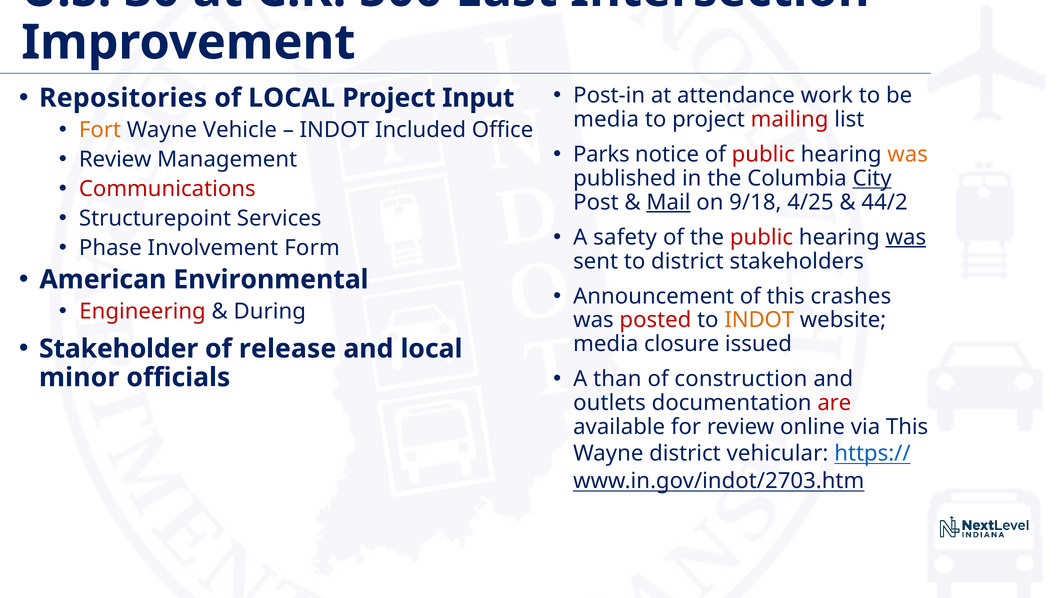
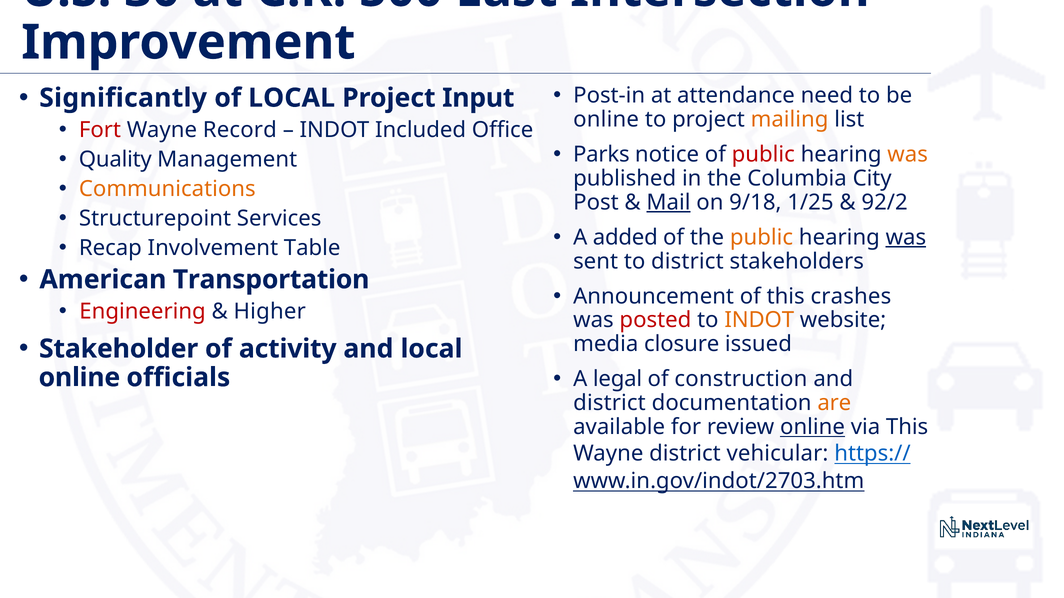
work: work -> need
Repositories: Repositories -> Significantly
media at (606, 120): media -> online
mailing colour: red -> orange
Fort colour: orange -> red
Vehicle: Vehicle -> Record
Review at (115, 159): Review -> Quality
City underline: present -> none
Communications colour: red -> orange
4/25: 4/25 -> 1/25
44/2: 44/2 -> 92/2
safety: safety -> added
public at (761, 238) colour: red -> orange
Phase: Phase -> Recap
Form: Form -> Table
Environmental: Environmental -> Transportation
During: During -> Higher
release: release -> activity
than: than -> legal
minor at (79, 378): minor -> online
outlets at (610, 403): outlets -> district
are colour: red -> orange
online at (813, 427) underline: none -> present
